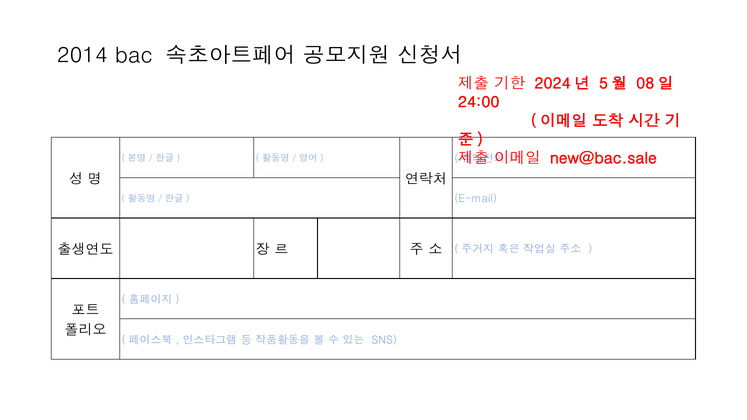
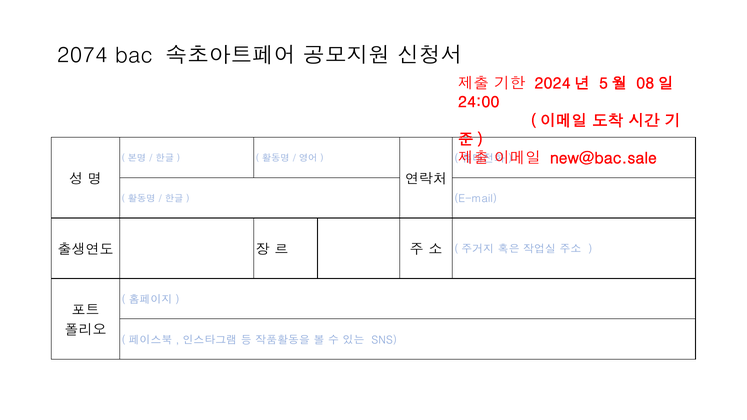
2014: 2014 -> 2074
